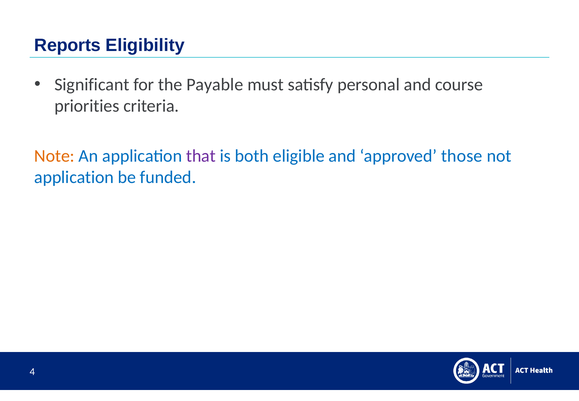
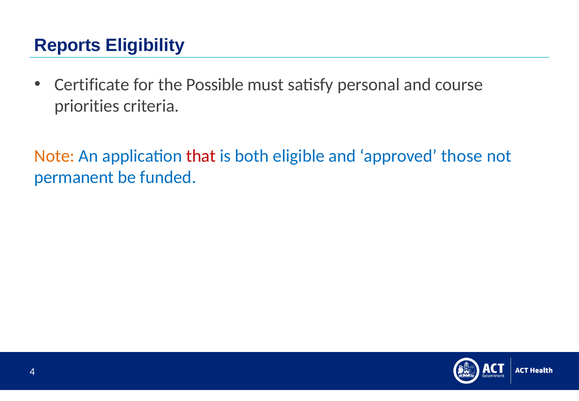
Significant: Significant -> Certificate
Payable: Payable -> Possible
that colour: purple -> red
application at (74, 177): application -> permanent
